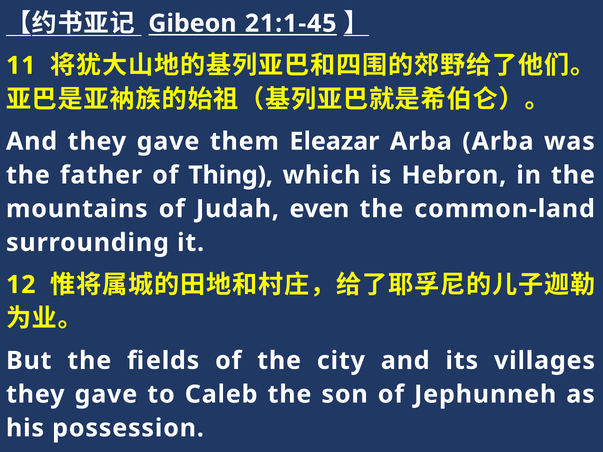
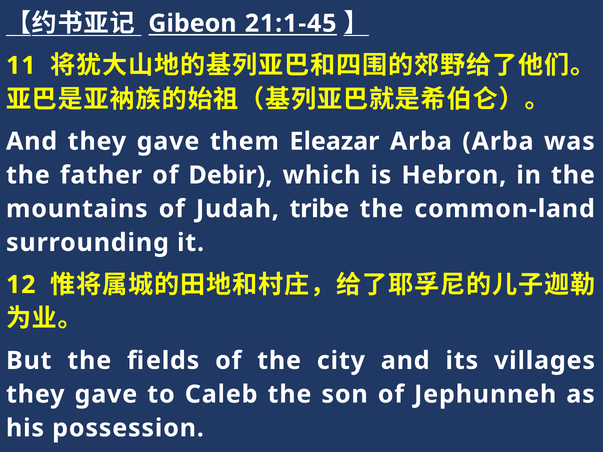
Thing: Thing -> Debir
even: even -> tribe
